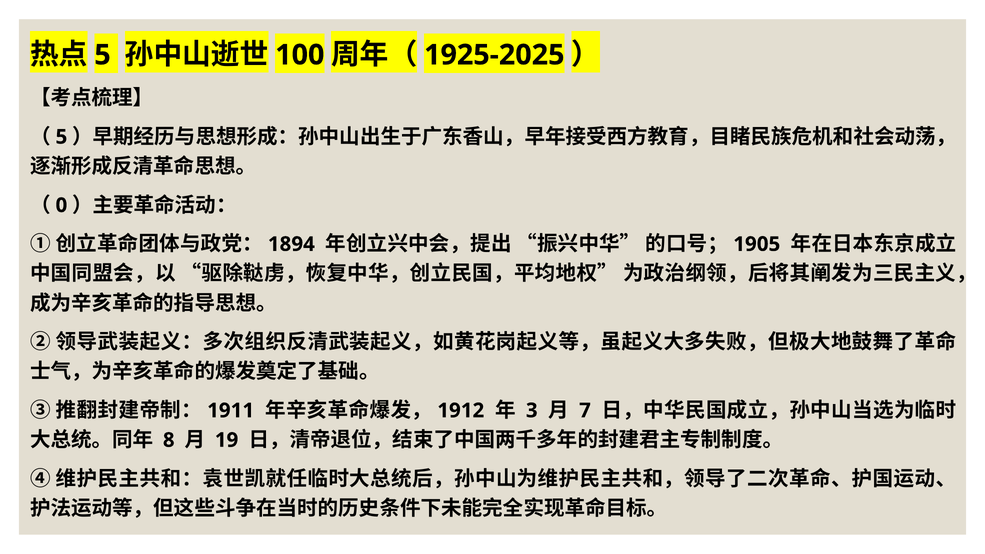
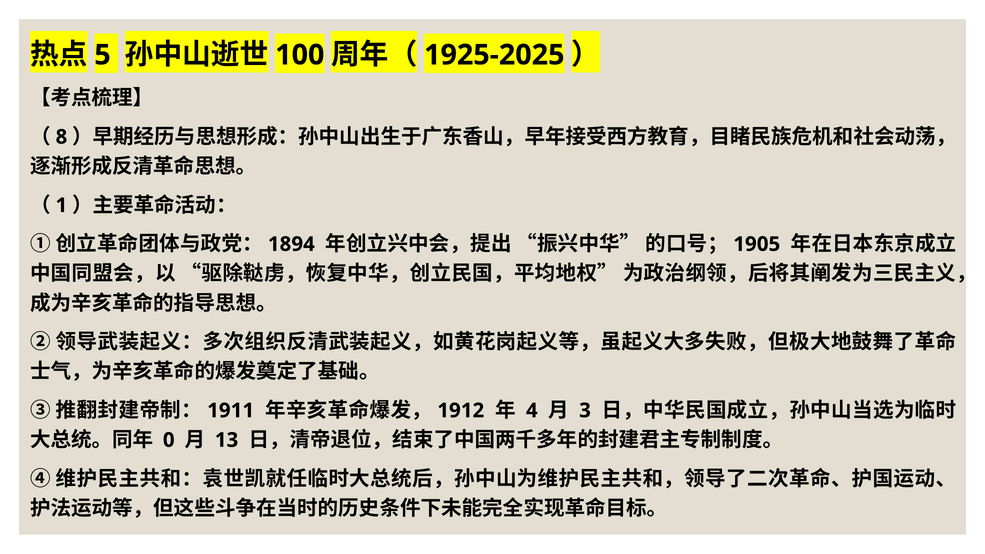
5 at (61, 137): 5 -> 8
0: 0 -> 1
3: 3 -> 4
7: 7 -> 3
8: 8 -> 0
19: 19 -> 13
